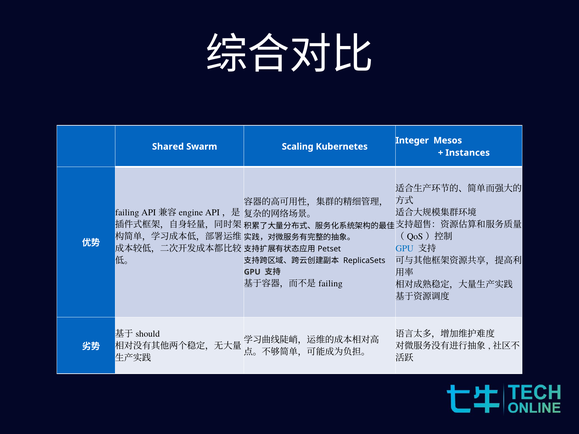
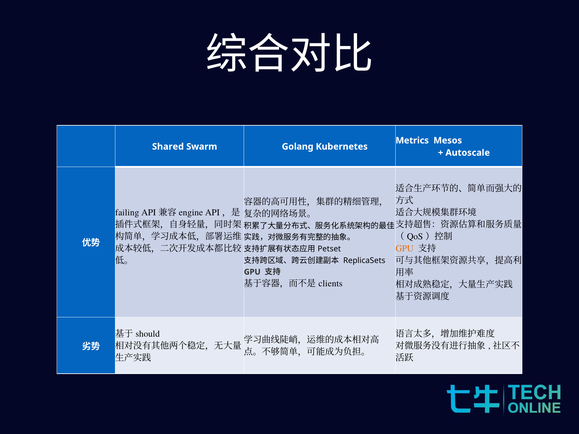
Integer: Integer -> Metrics
Scaling: Scaling -> Golang
Instances: Instances -> Autoscale
GPU at (405, 249) colour: blue -> orange
failing at (331, 284): failing -> clients
